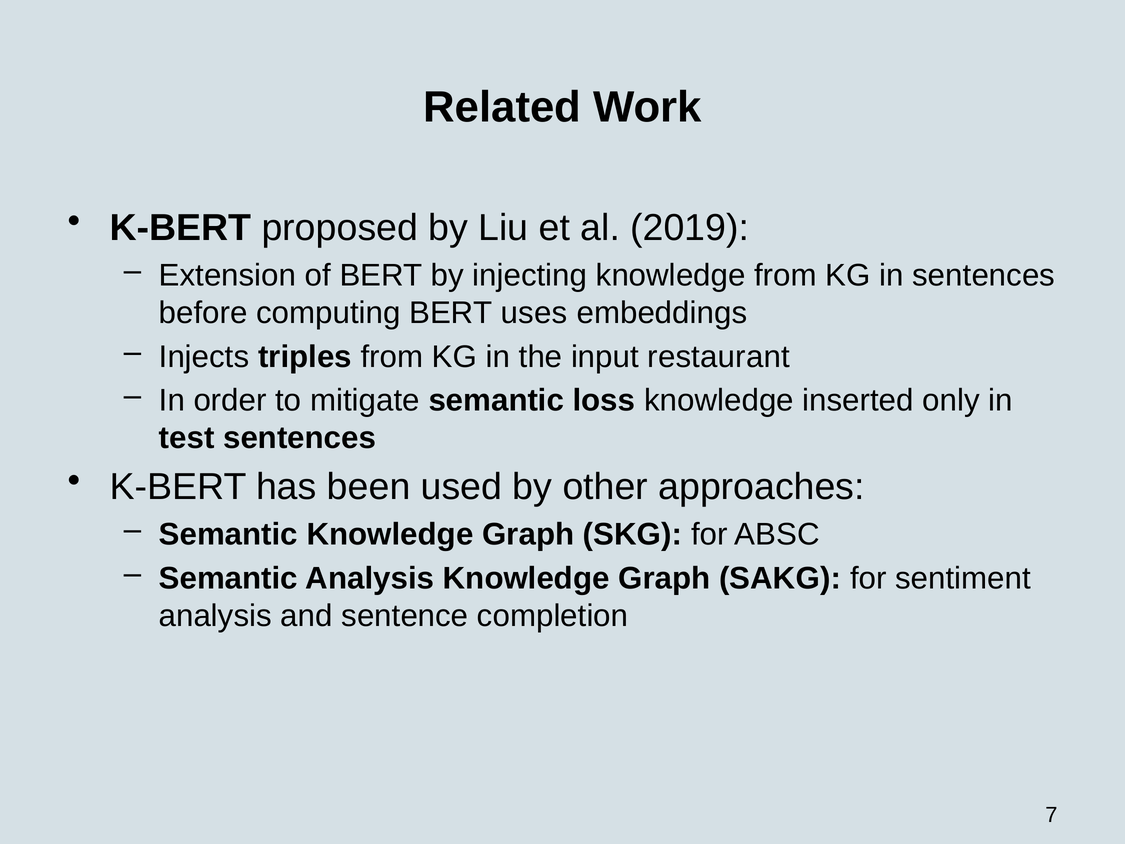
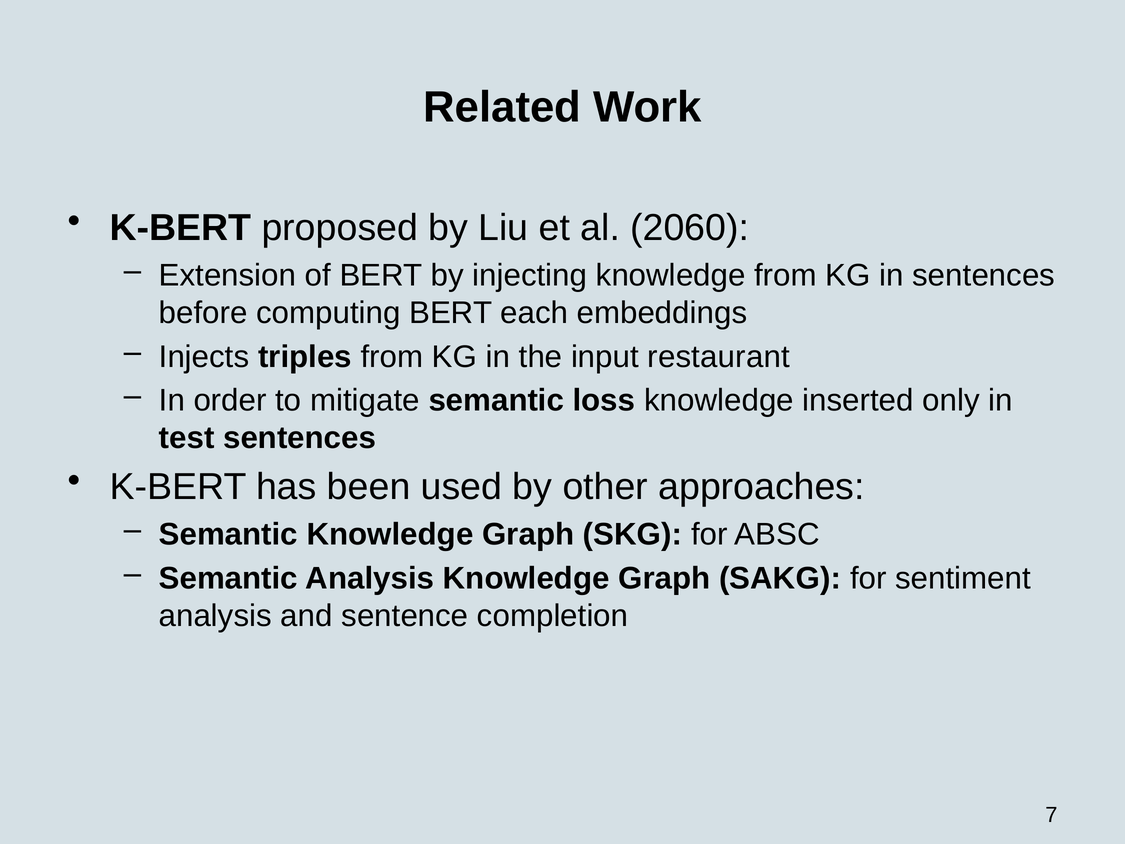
2019: 2019 -> 2060
uses: uses -> each
